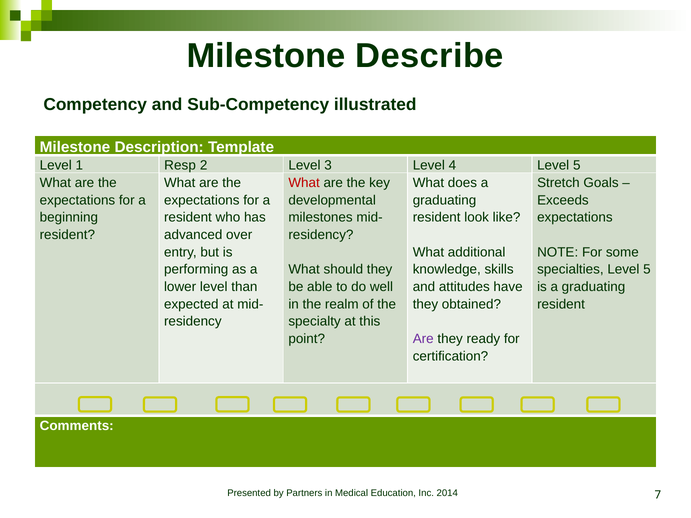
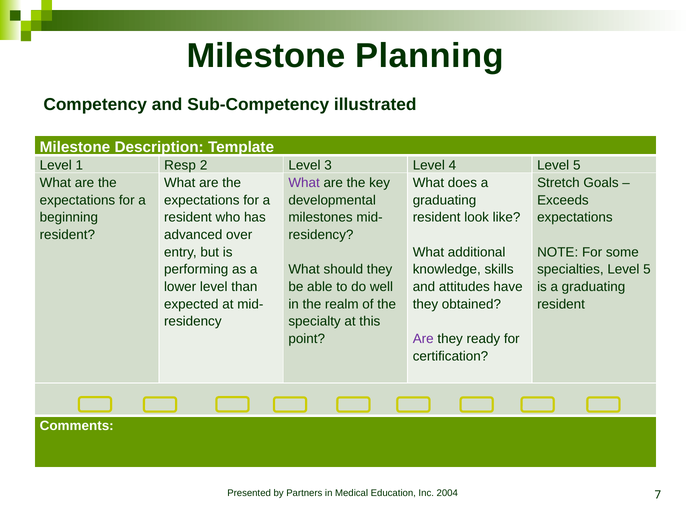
Describe: Describe -> Planning
What at (304, 183) colour: red -> purple
2014: 2014 -> 2004
